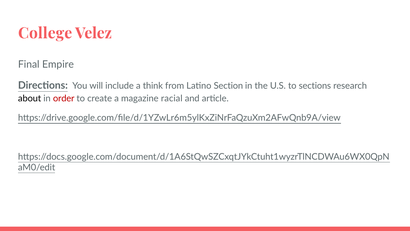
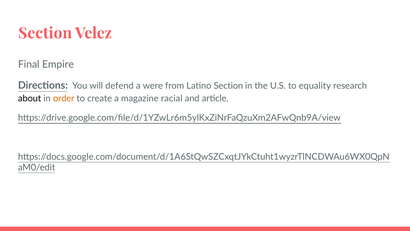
College at (45, 33): College -> Section
include: include -> defend
think: think -> were
sections: sections -> equality
order colour: red -> orange
